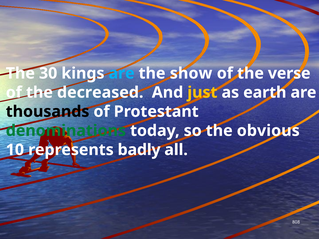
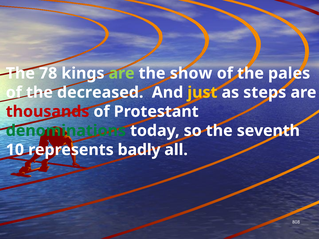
30: 30 -> 78
are at (122, 73) colour: light blue -> light green
verse: verse -> pales
earth: earth -> steps
thousands colour: black -> red
obvious: obvious -> seventh
